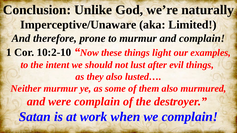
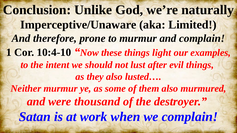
10:2-10: 10:2-10 -> 10:4-10
were complain: complain -> thousand
